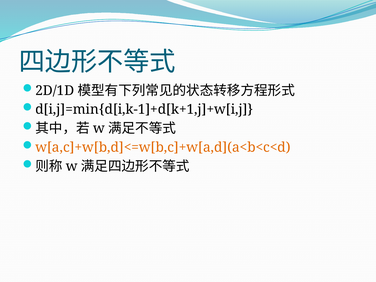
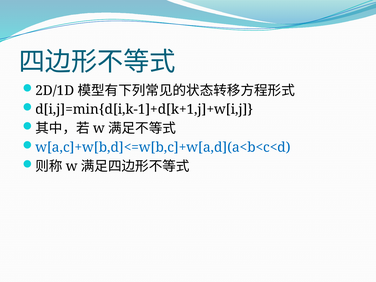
w[a,c]+w[b,d]<=w[b,c]+w[a,d](a<b<c<d colour: orange -> blue
